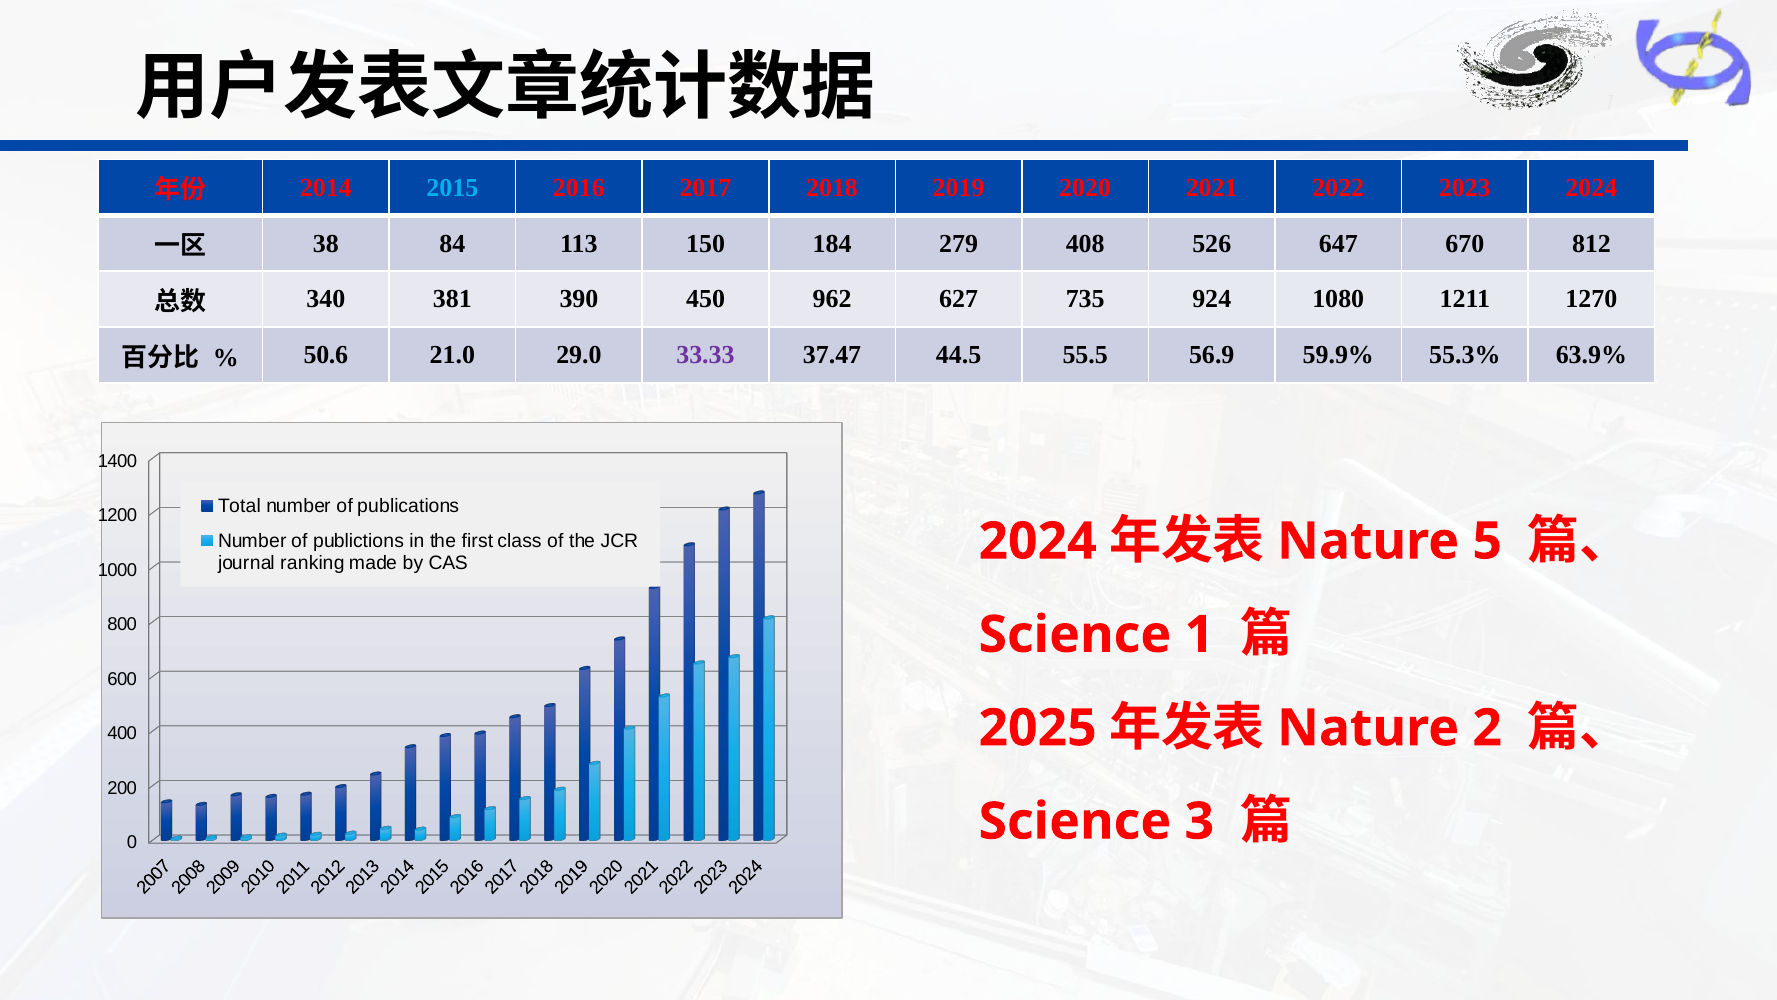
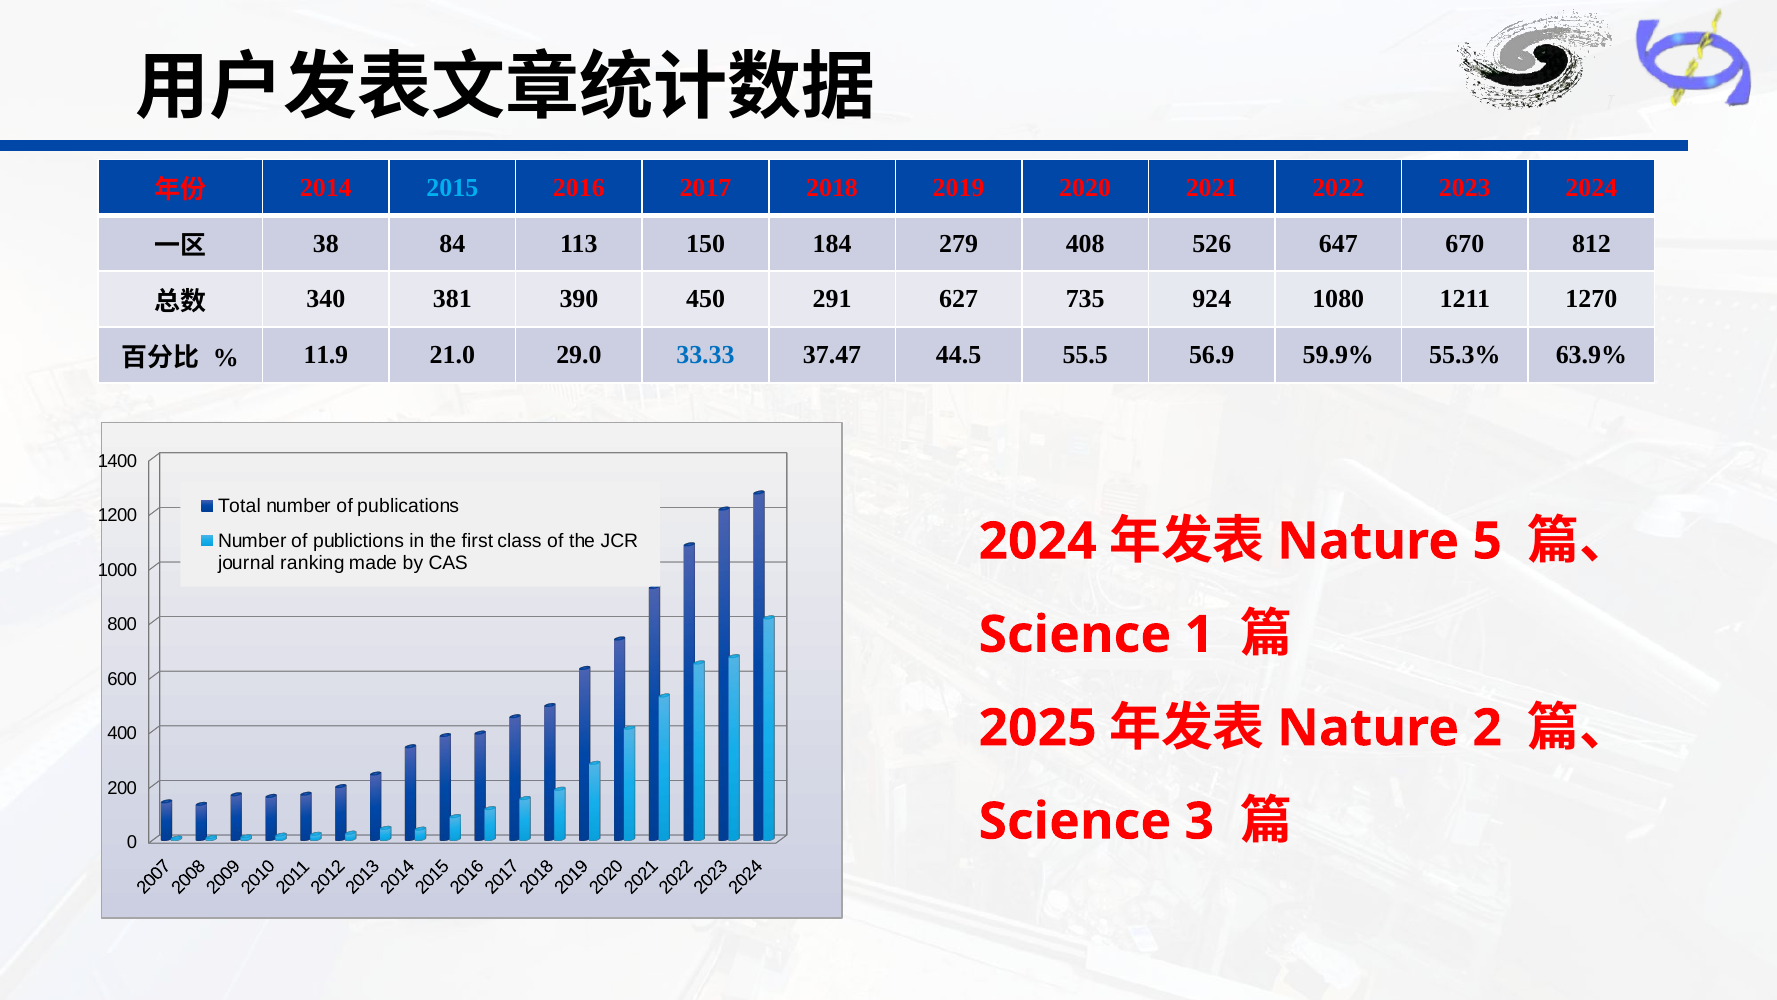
962: 962 -> 291
50.6: 50.6 -> 11.9
33.33 colour: purple -> blue
